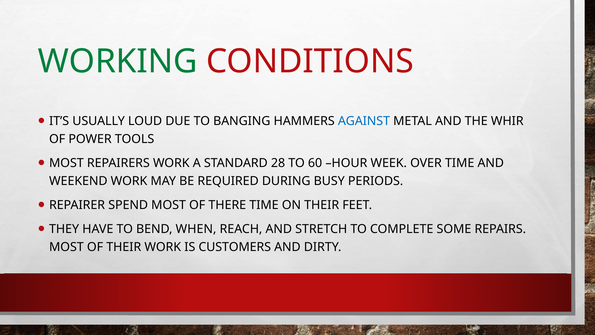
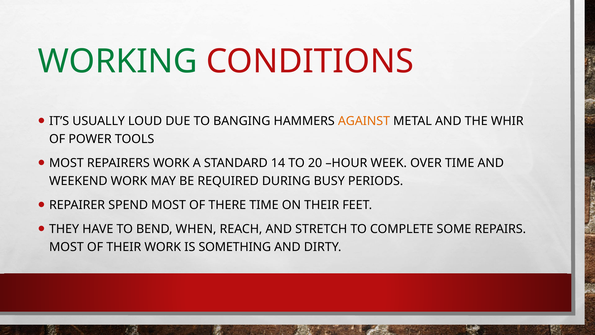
AGAINST colour: blue -> orange
28: 28 -> 14
60: 60 -> 20
CUSTOMERS: CUSTOMERS -> SOMETHING
